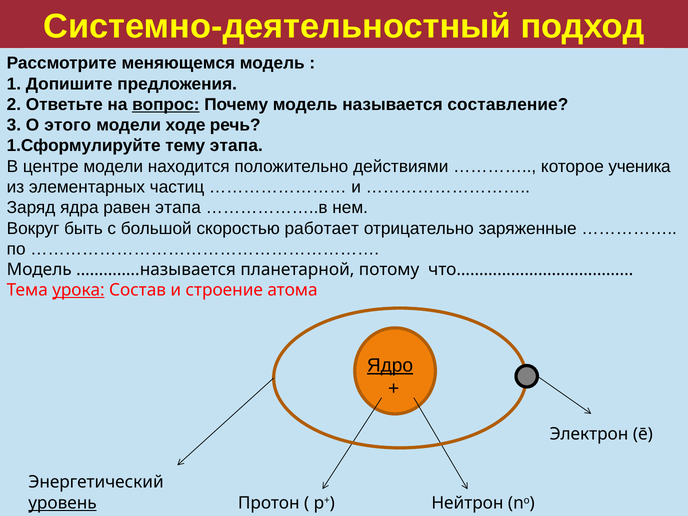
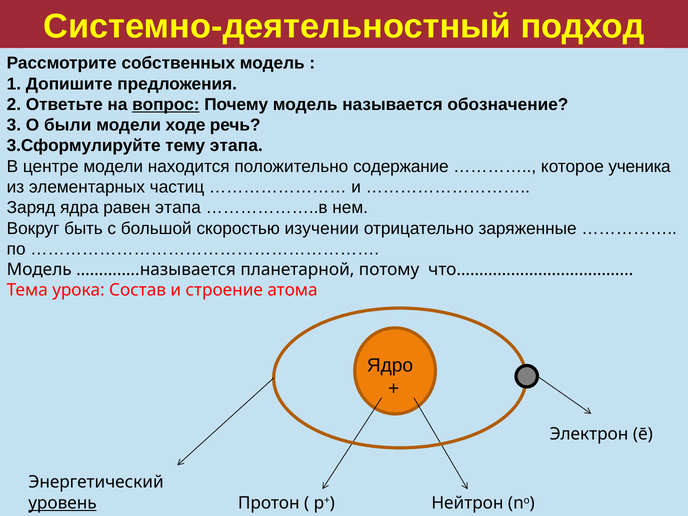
меняющемся: меняющемся -> собственных
составление: составление -> обозначение
этого: этого -> были
1.Сформулируйте: 1.Сформулируйте -> 3.Сформулируйте
действиями: действиями -> содержание
работает: работает -> изучении
урока underline: present -> none
Ядро underline: present -> none
